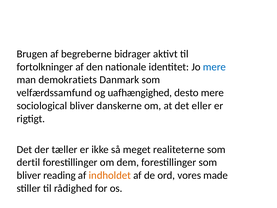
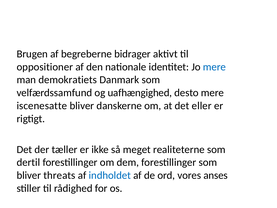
fortolkninger: fortolkninger -> oppositioner
sociological: sociological -> iscenesatte
reading: reading -> threats
indholdet colour: orange -> blue
made: made -> anses
